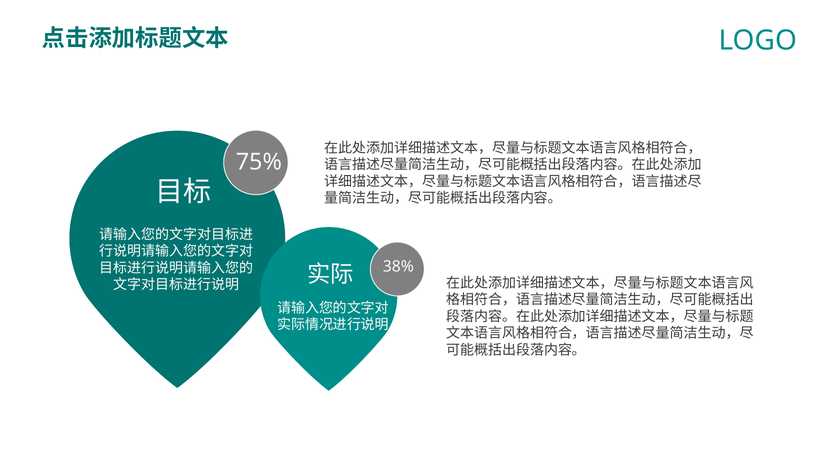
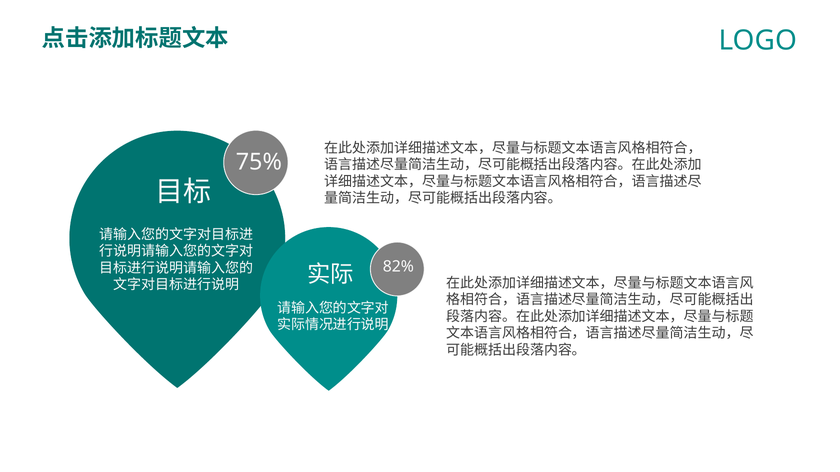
38%: 38% -> 82%
